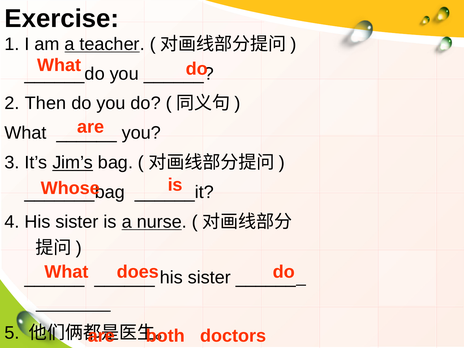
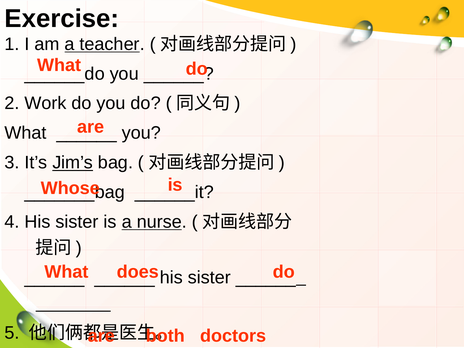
Then: Then -> Work
